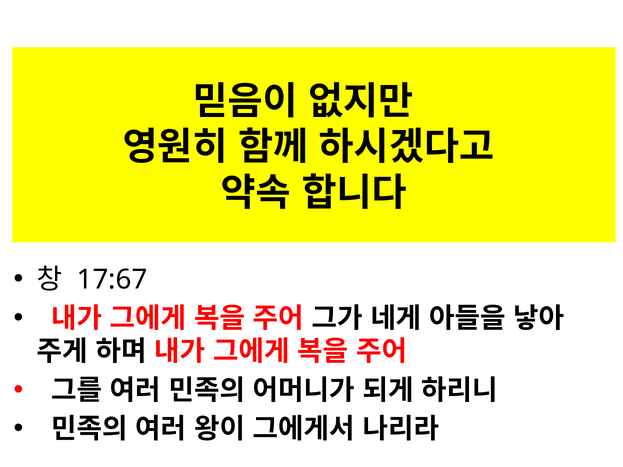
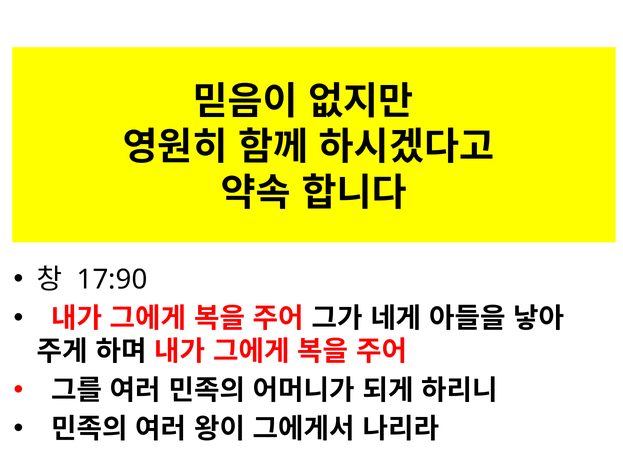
17:67: 17:67 -> 17:90
